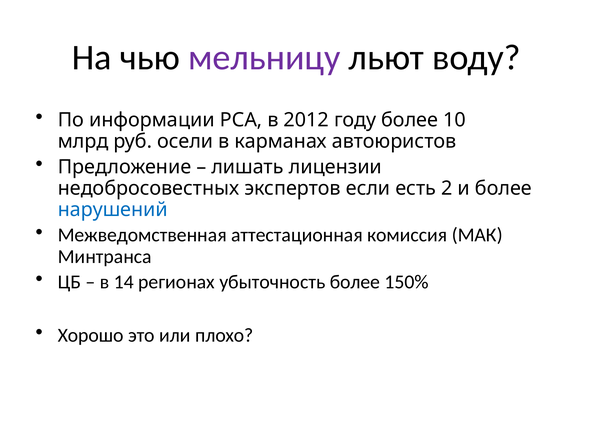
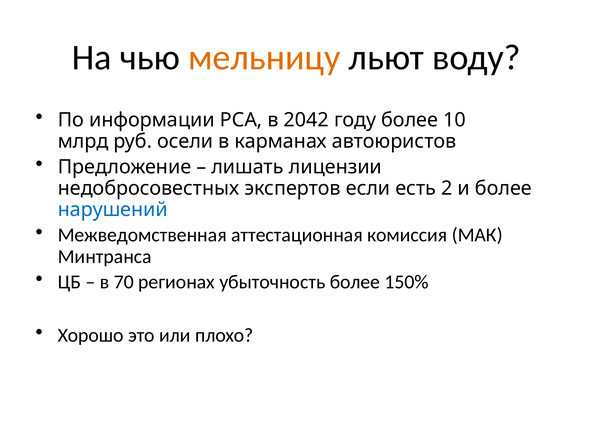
мельницу colour: purple -> orange
2012: 2012 -> 2042
14: 14 -> 70
